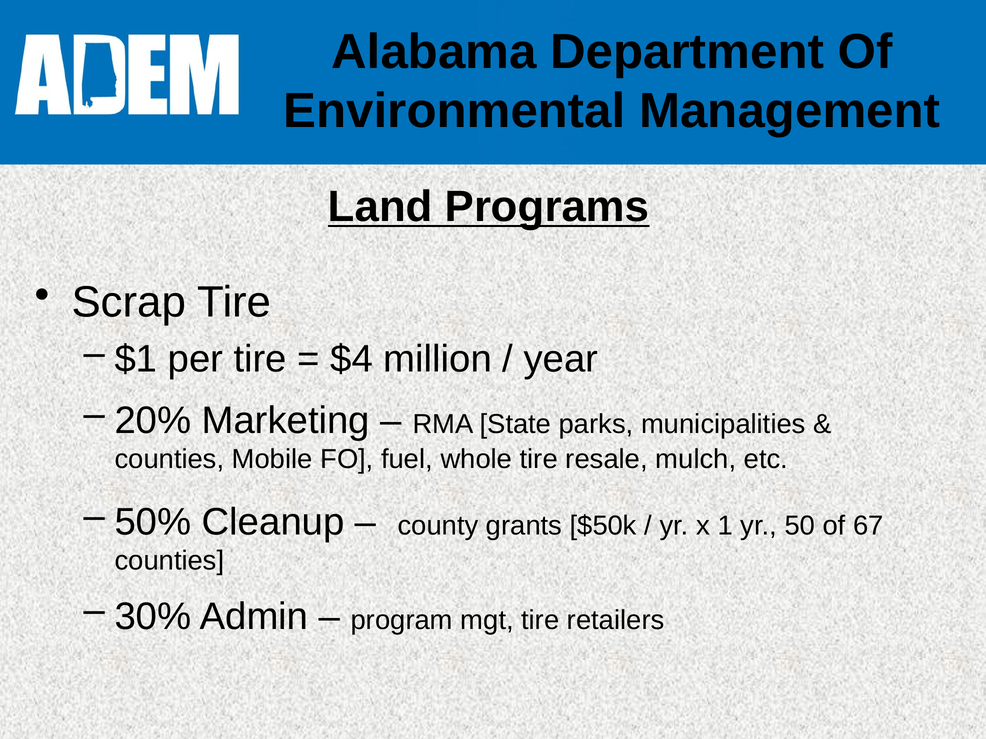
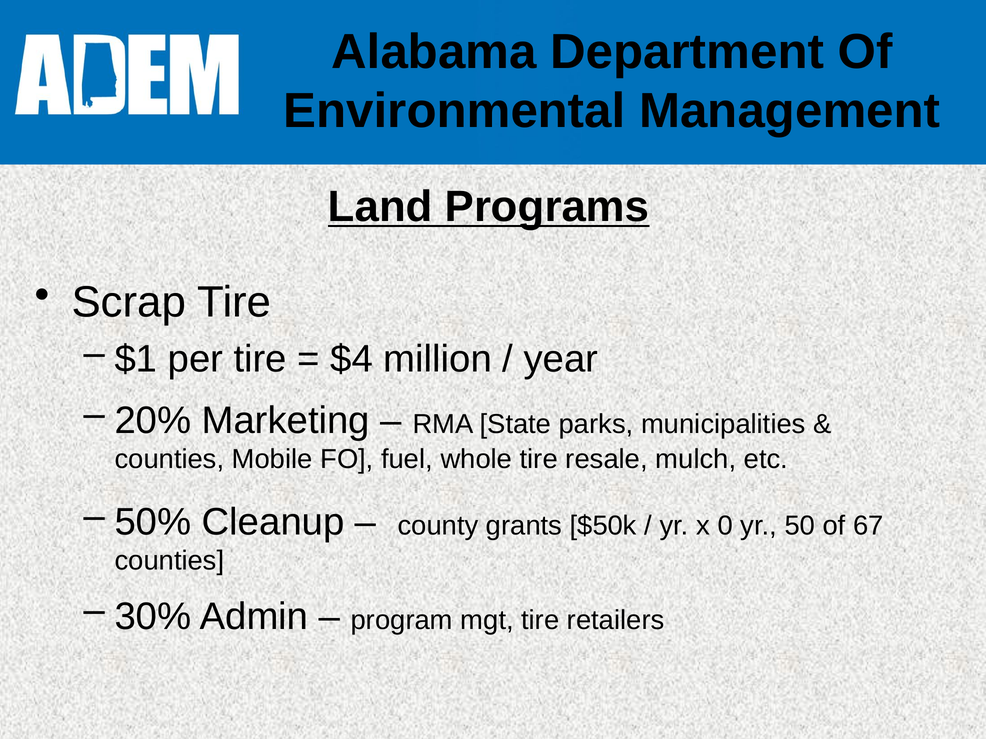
1: 1 -> 0
